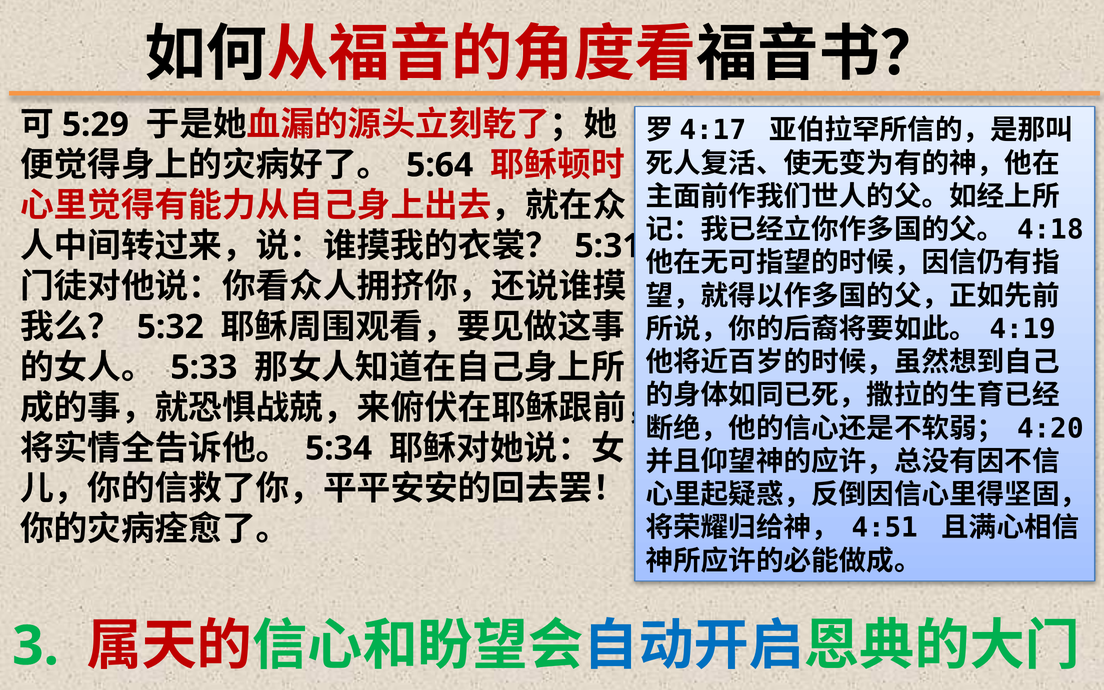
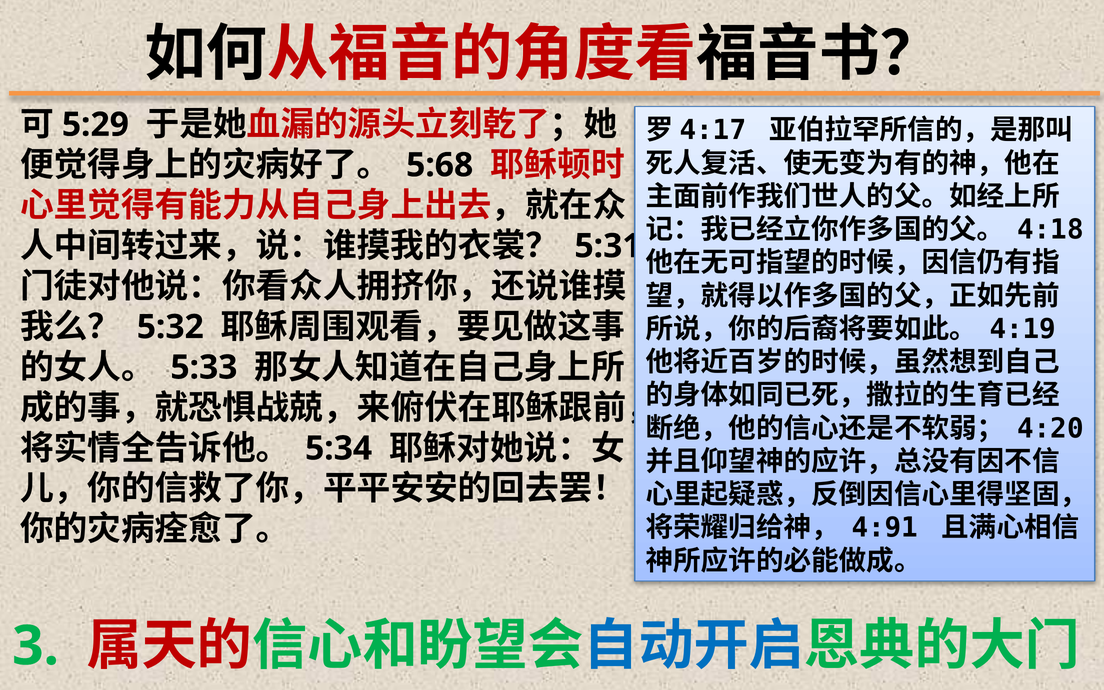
5:64: 5:64 -> 5:68
4:51: 4:51 -> 4:91
